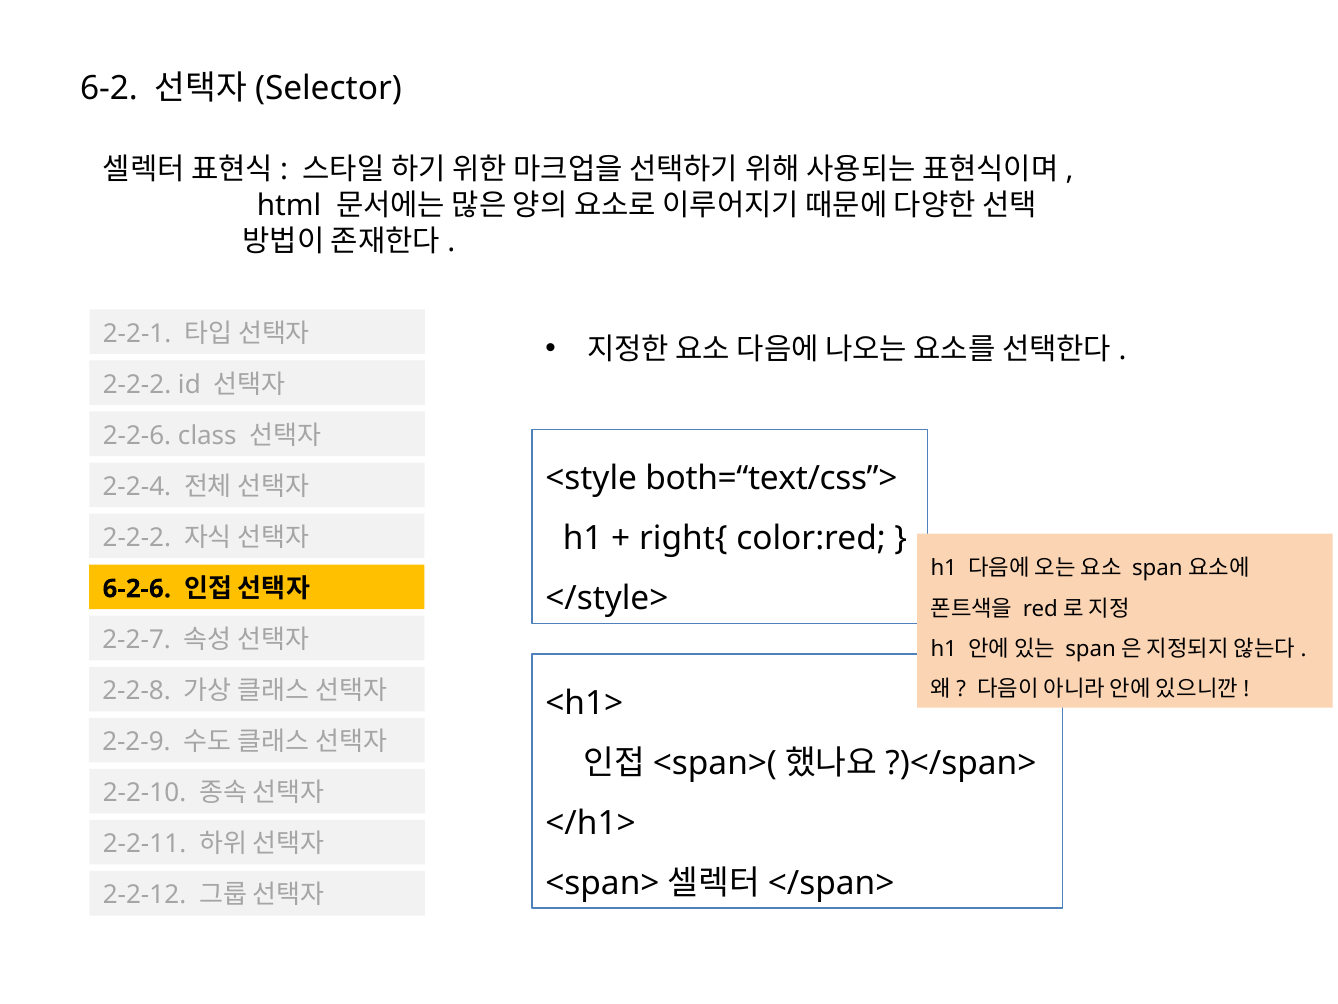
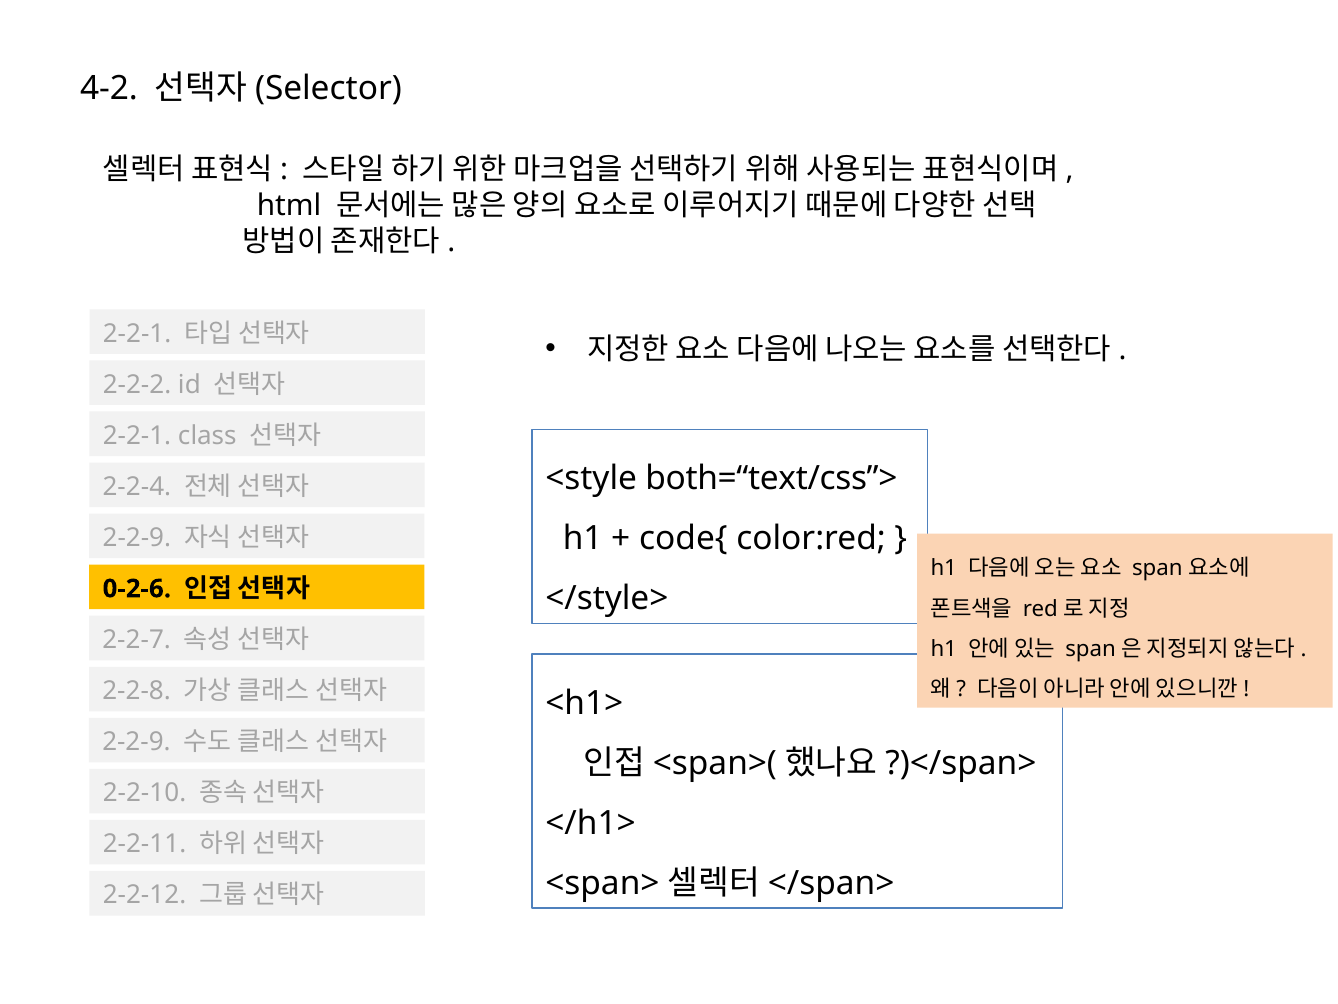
6-2: 6-2 -> 4-2
2-2-6 at (137, 435): 2-2-6 -> 2-2-1
right{: right{ -> code{
2-2-2 at (137, 537): 2-2-2 -> 2-2-9
6-2-6: 6-2-6 -> 0-2-6
